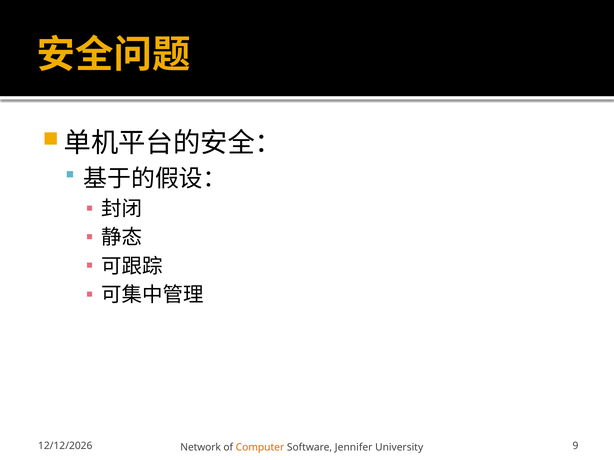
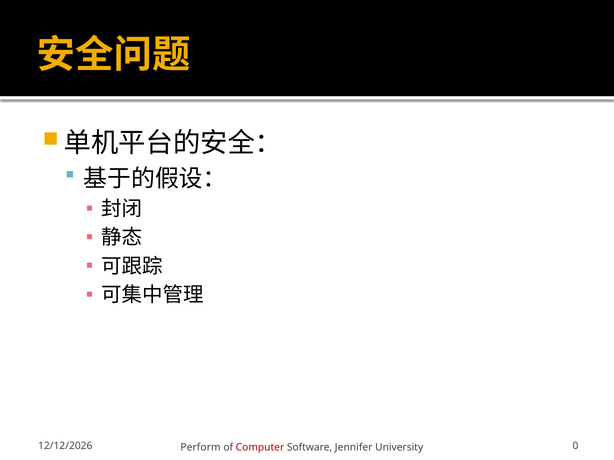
Network: Network -> Perform
Computer colour: orange -> red
9: 9 -> 0
